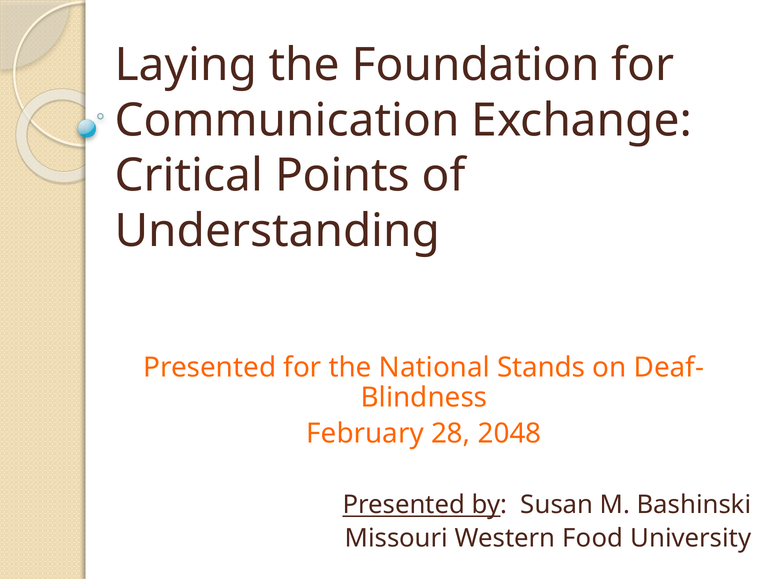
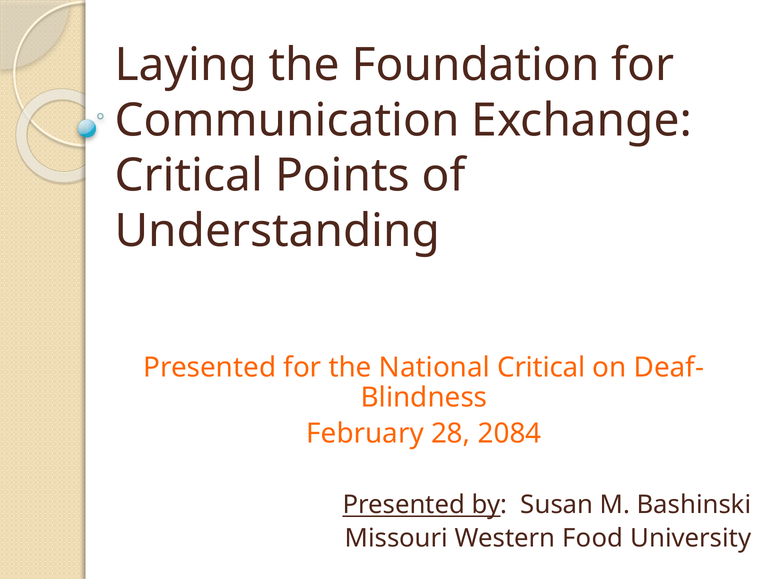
National Stands: Stands -> Critical
2048: 2048 -> 2084
